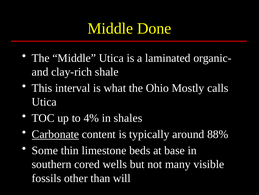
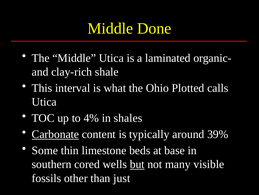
Mostly: Mostly -> Plotted
88%: 88% -> 39%
but underline: none -> present
will: will -> just
